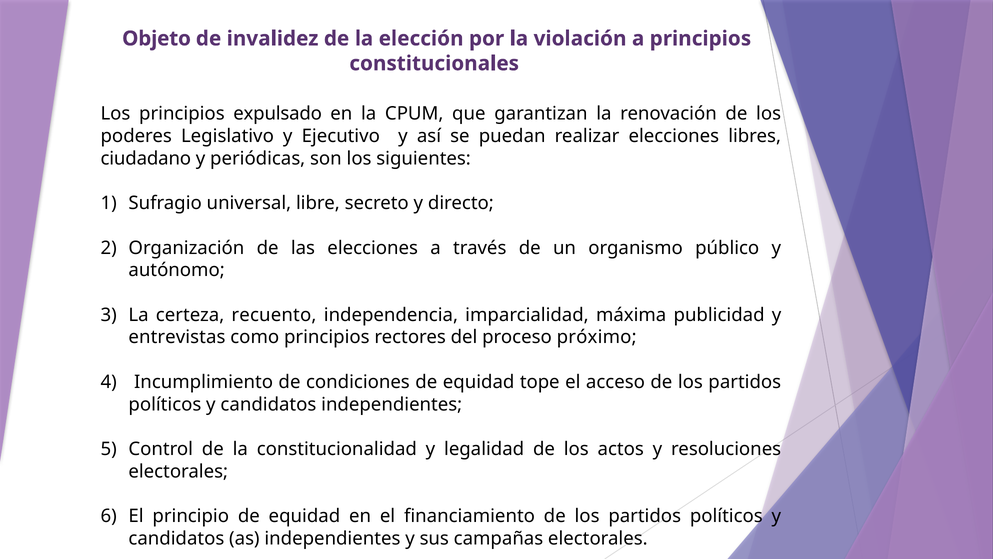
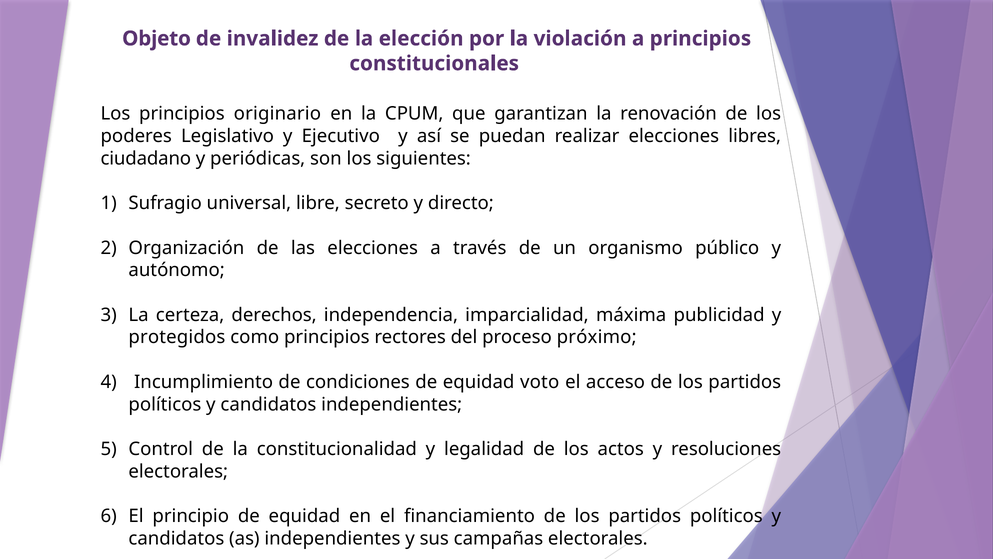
expulsado: expulsado -> originario
recuento: recuento -> derechos
entrevistas: entrevistas -> protegidos
tope: tope -> voto
